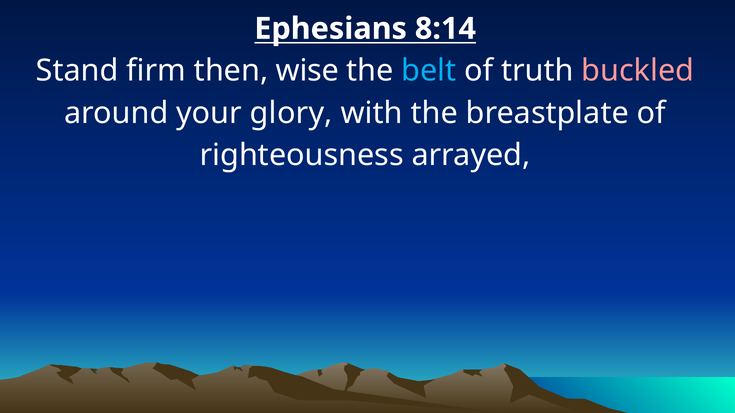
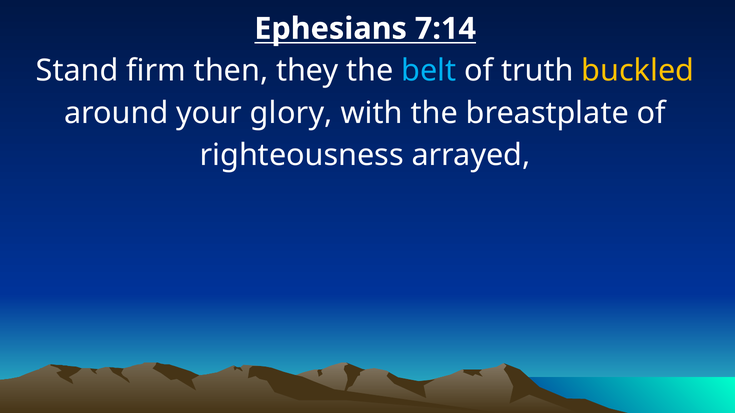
8:14: 8:14 -> 7:14
wise: wise -> they
buckled colour: pink -> yellow
